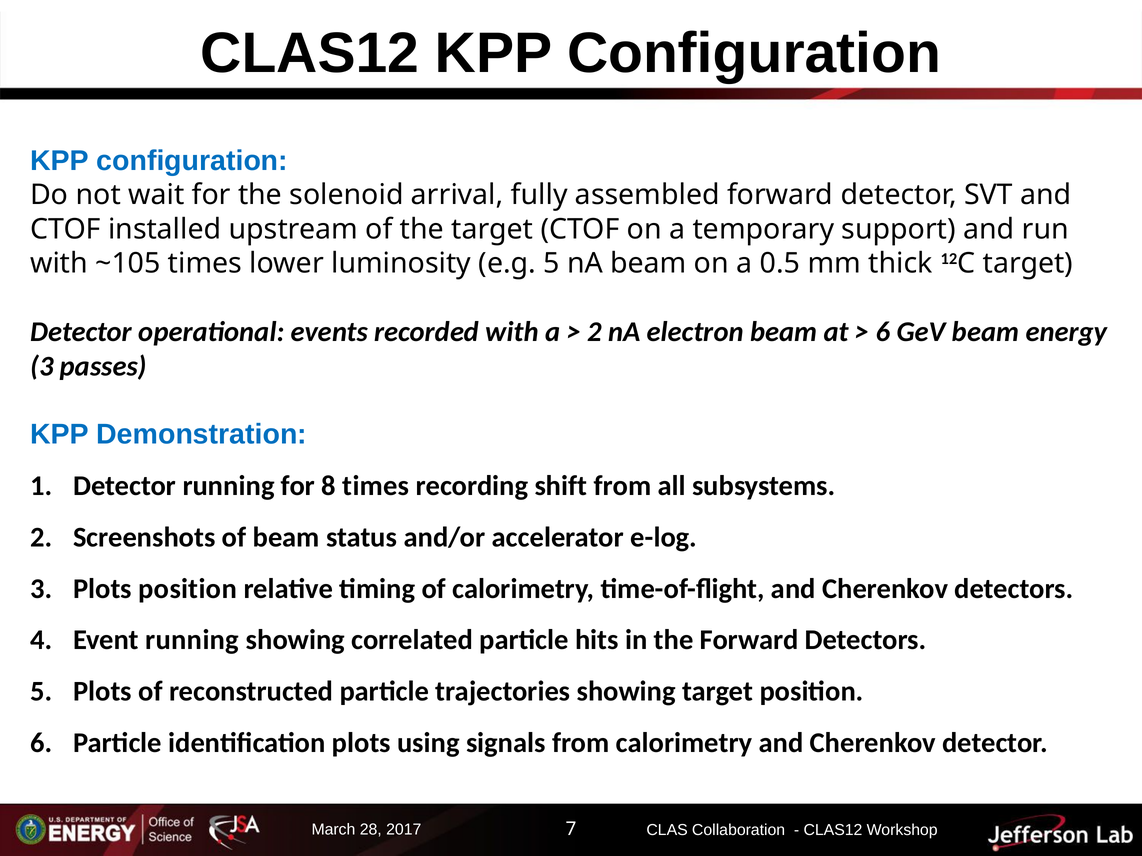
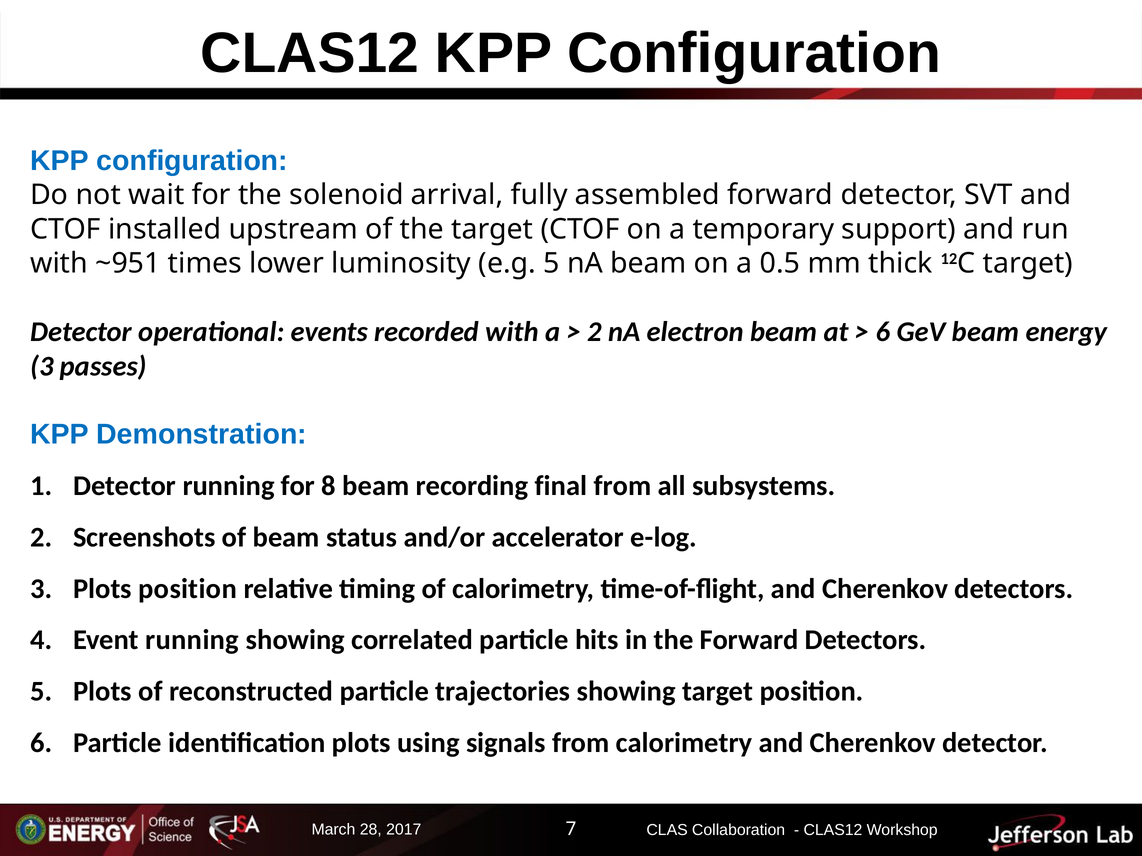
~105: ~105 -> ~951
8 times: times -> beam
shift: shift -> final
